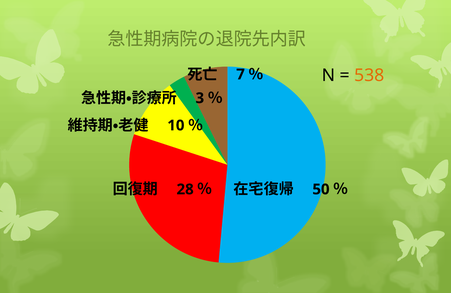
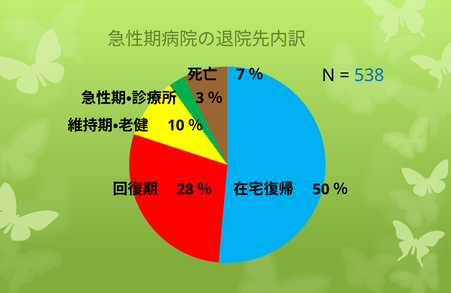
538 colour: orange -> blue
